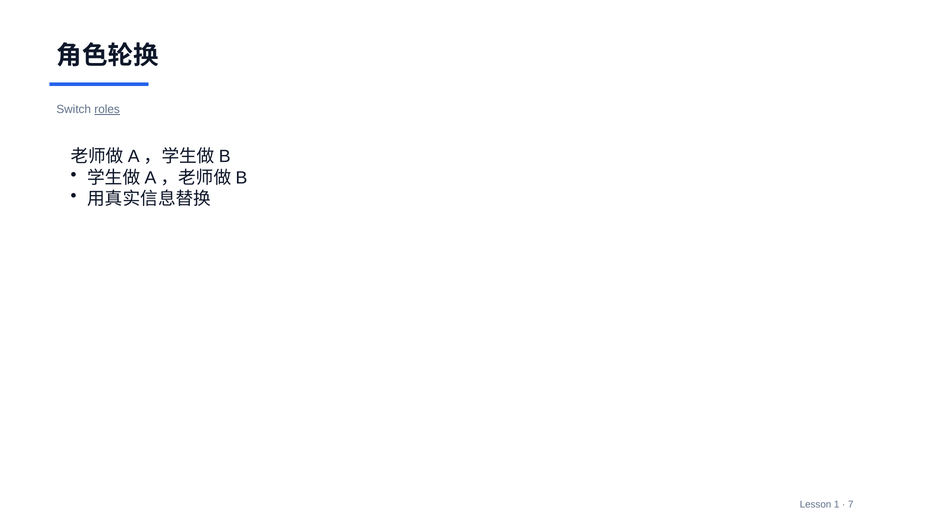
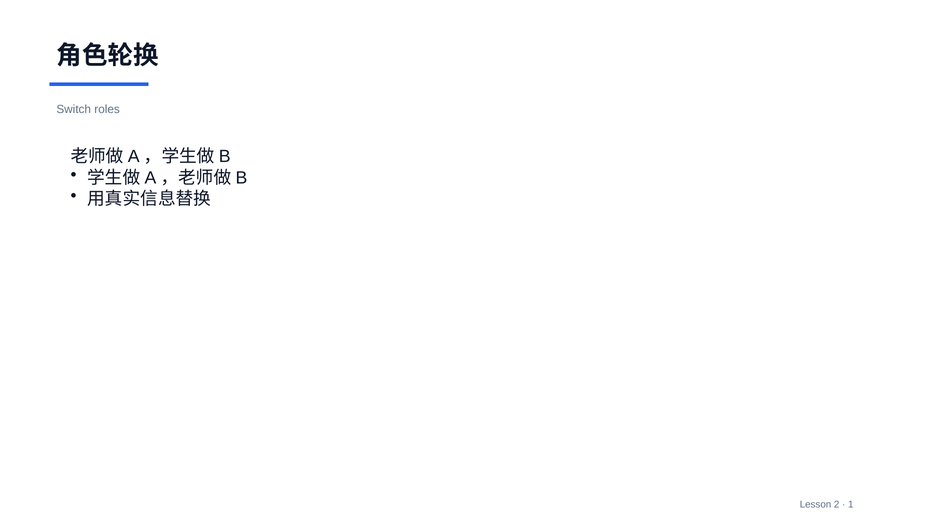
roles underline: present -> none
1: 1 -> 2
7: 7 -> 1
